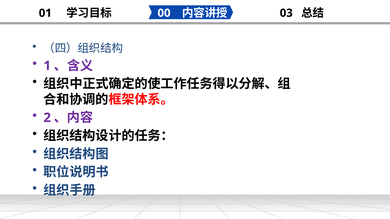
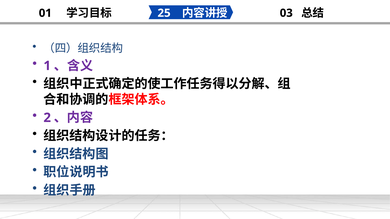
00: 00 -> 25
